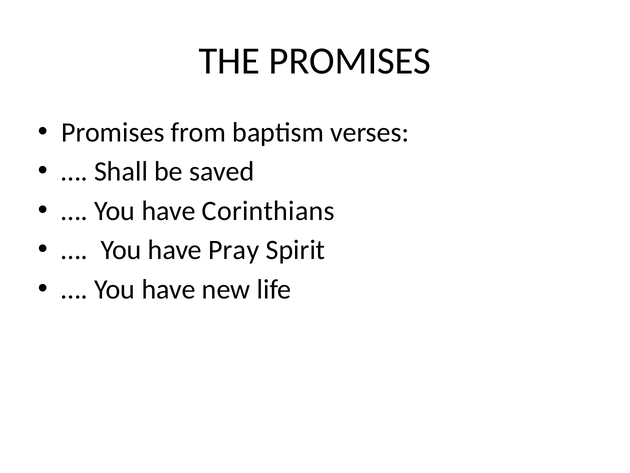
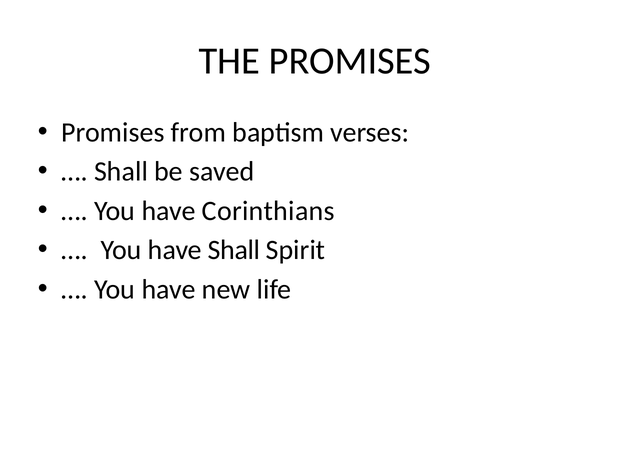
have Pray: Pray -> Shall
